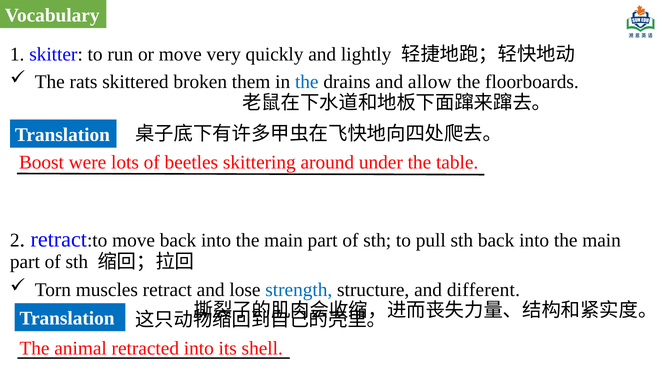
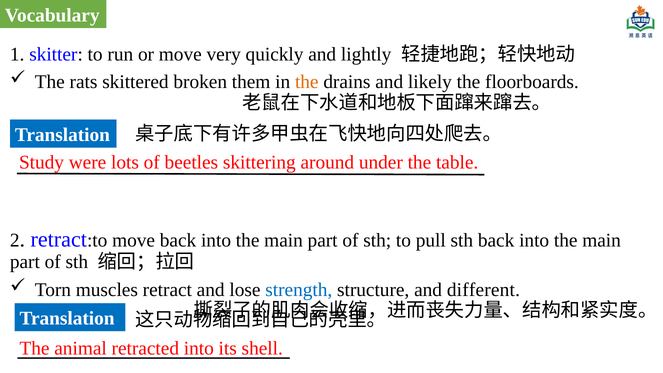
the at (307, 82) colour: blue -> orange
allow: allow -> likely
Boost: Boost -> Study
